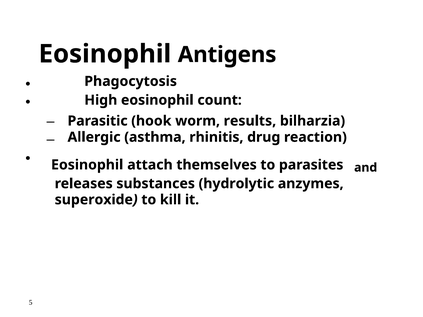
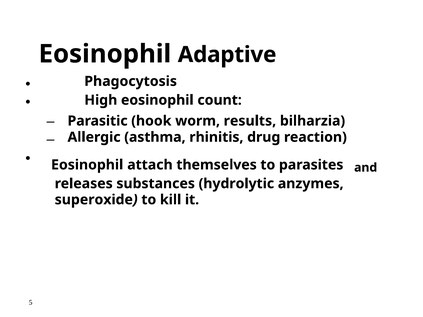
Antigens: Antigens -> Adaptive
